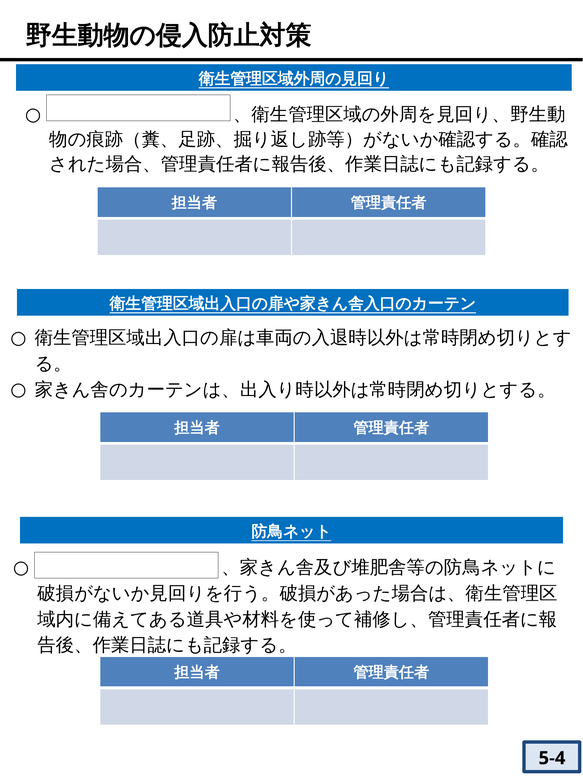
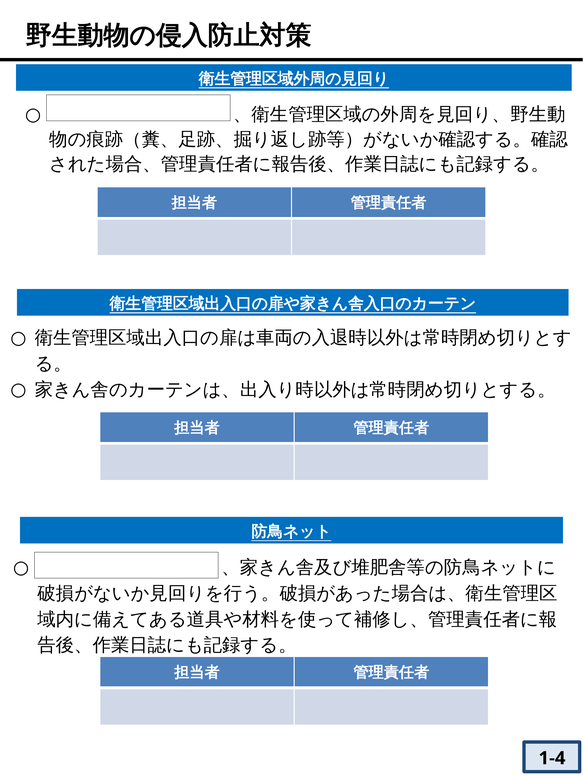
5-4: 5-4 -> 1-4
